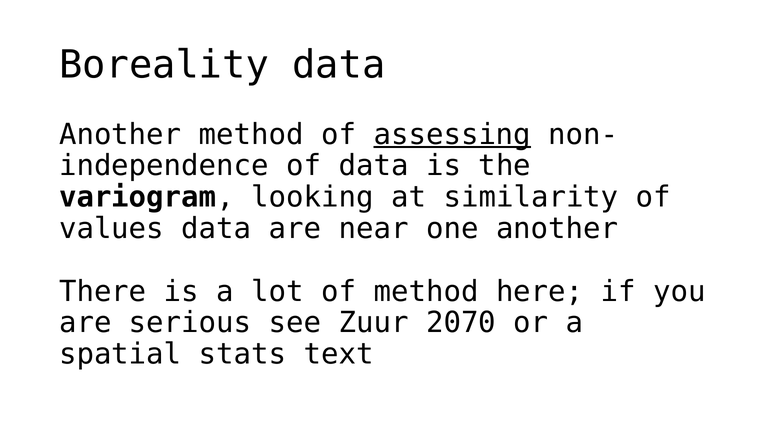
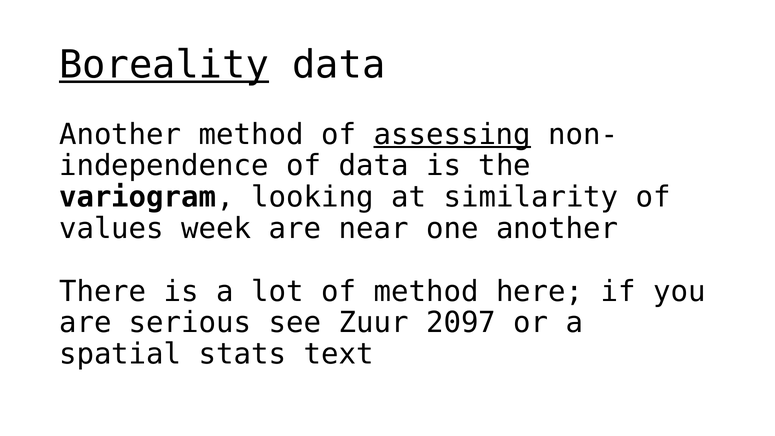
Boreality underline: none -> present
values data: data -> week
2070: 2070 -> 2097
